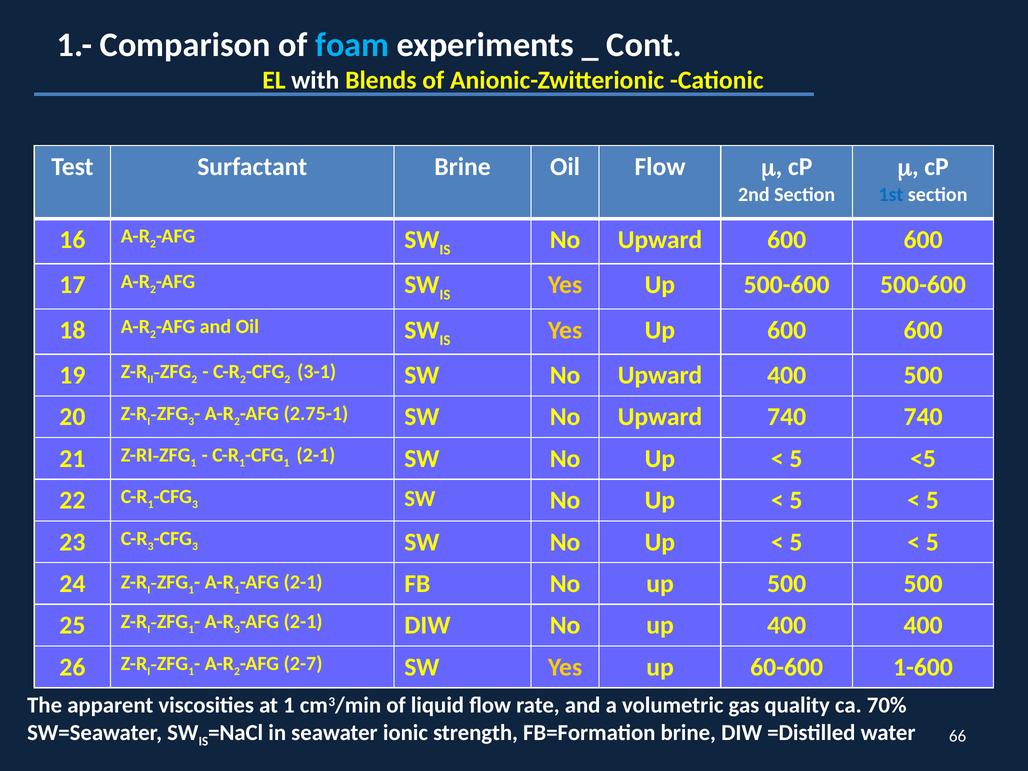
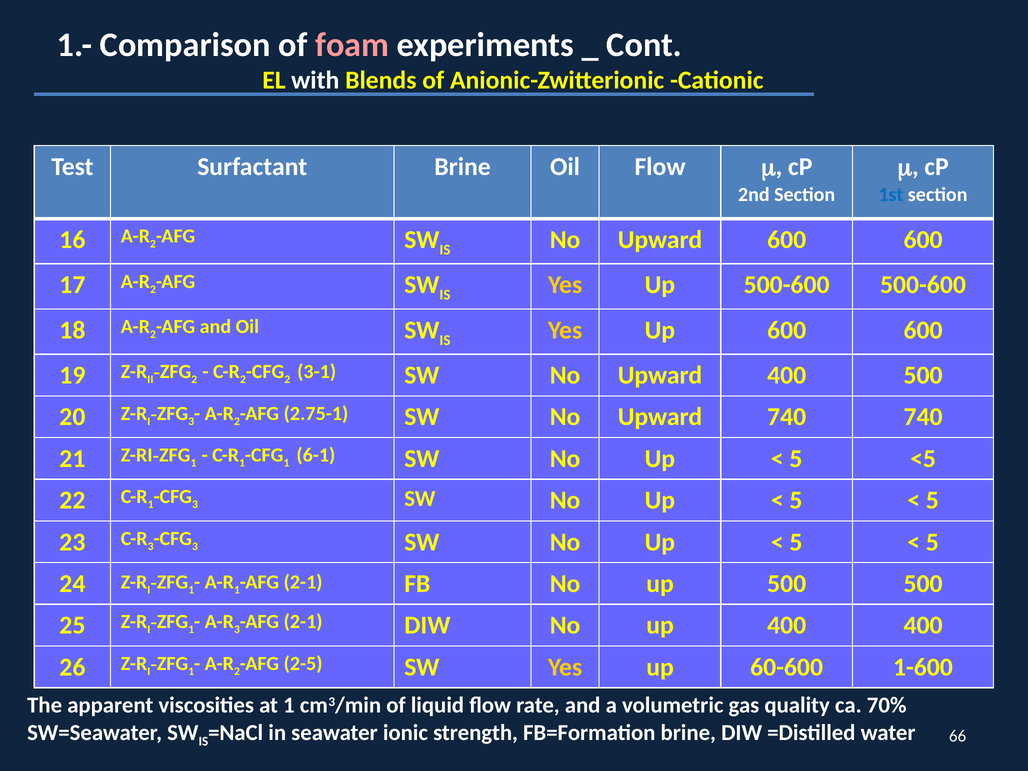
foam colour: light blue -> pink
1 2-1: 2-1 -> 6-1
2-7: 2-7 -> 2-5
